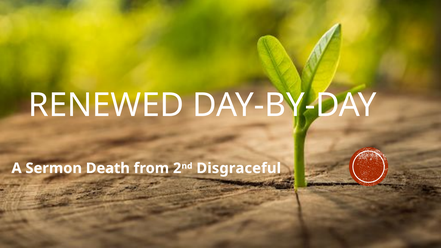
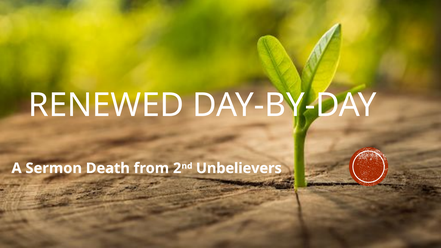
Disgraceful: Disgraceful -> Unbelievers
